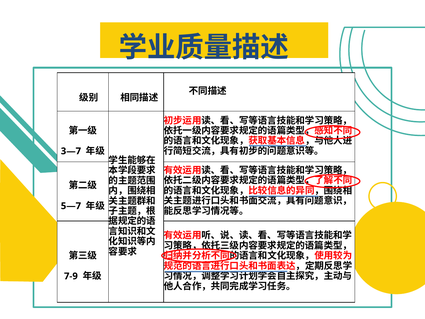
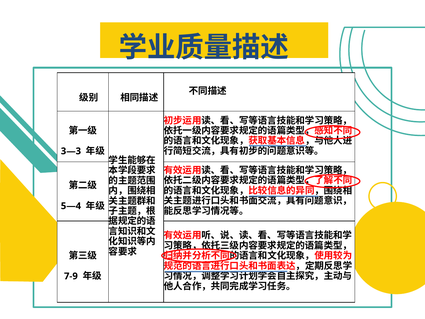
3—7: 3—7 -> 3—3
5—7: 5—7 -> 5—4
